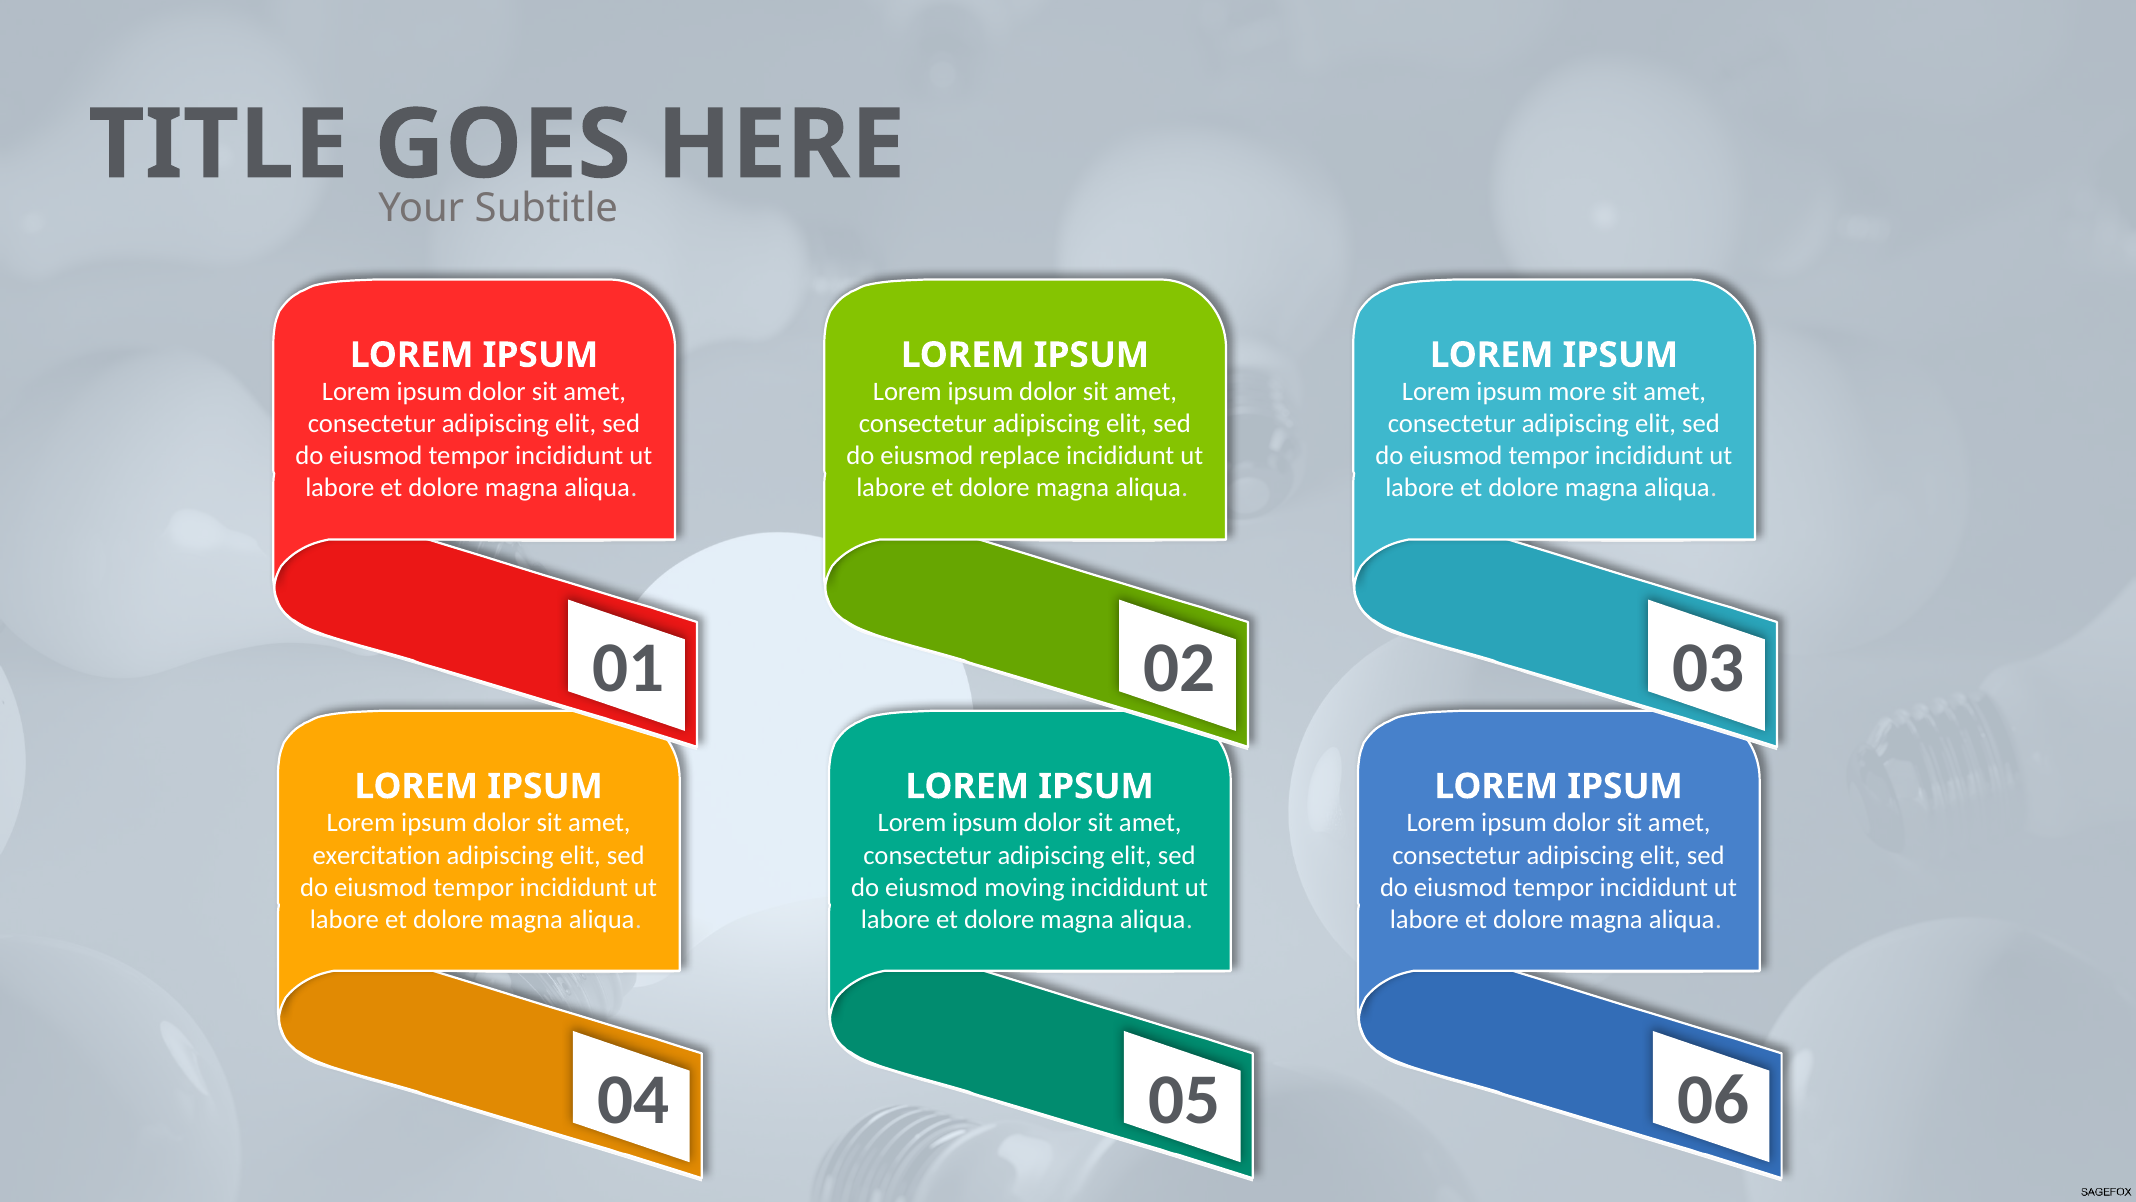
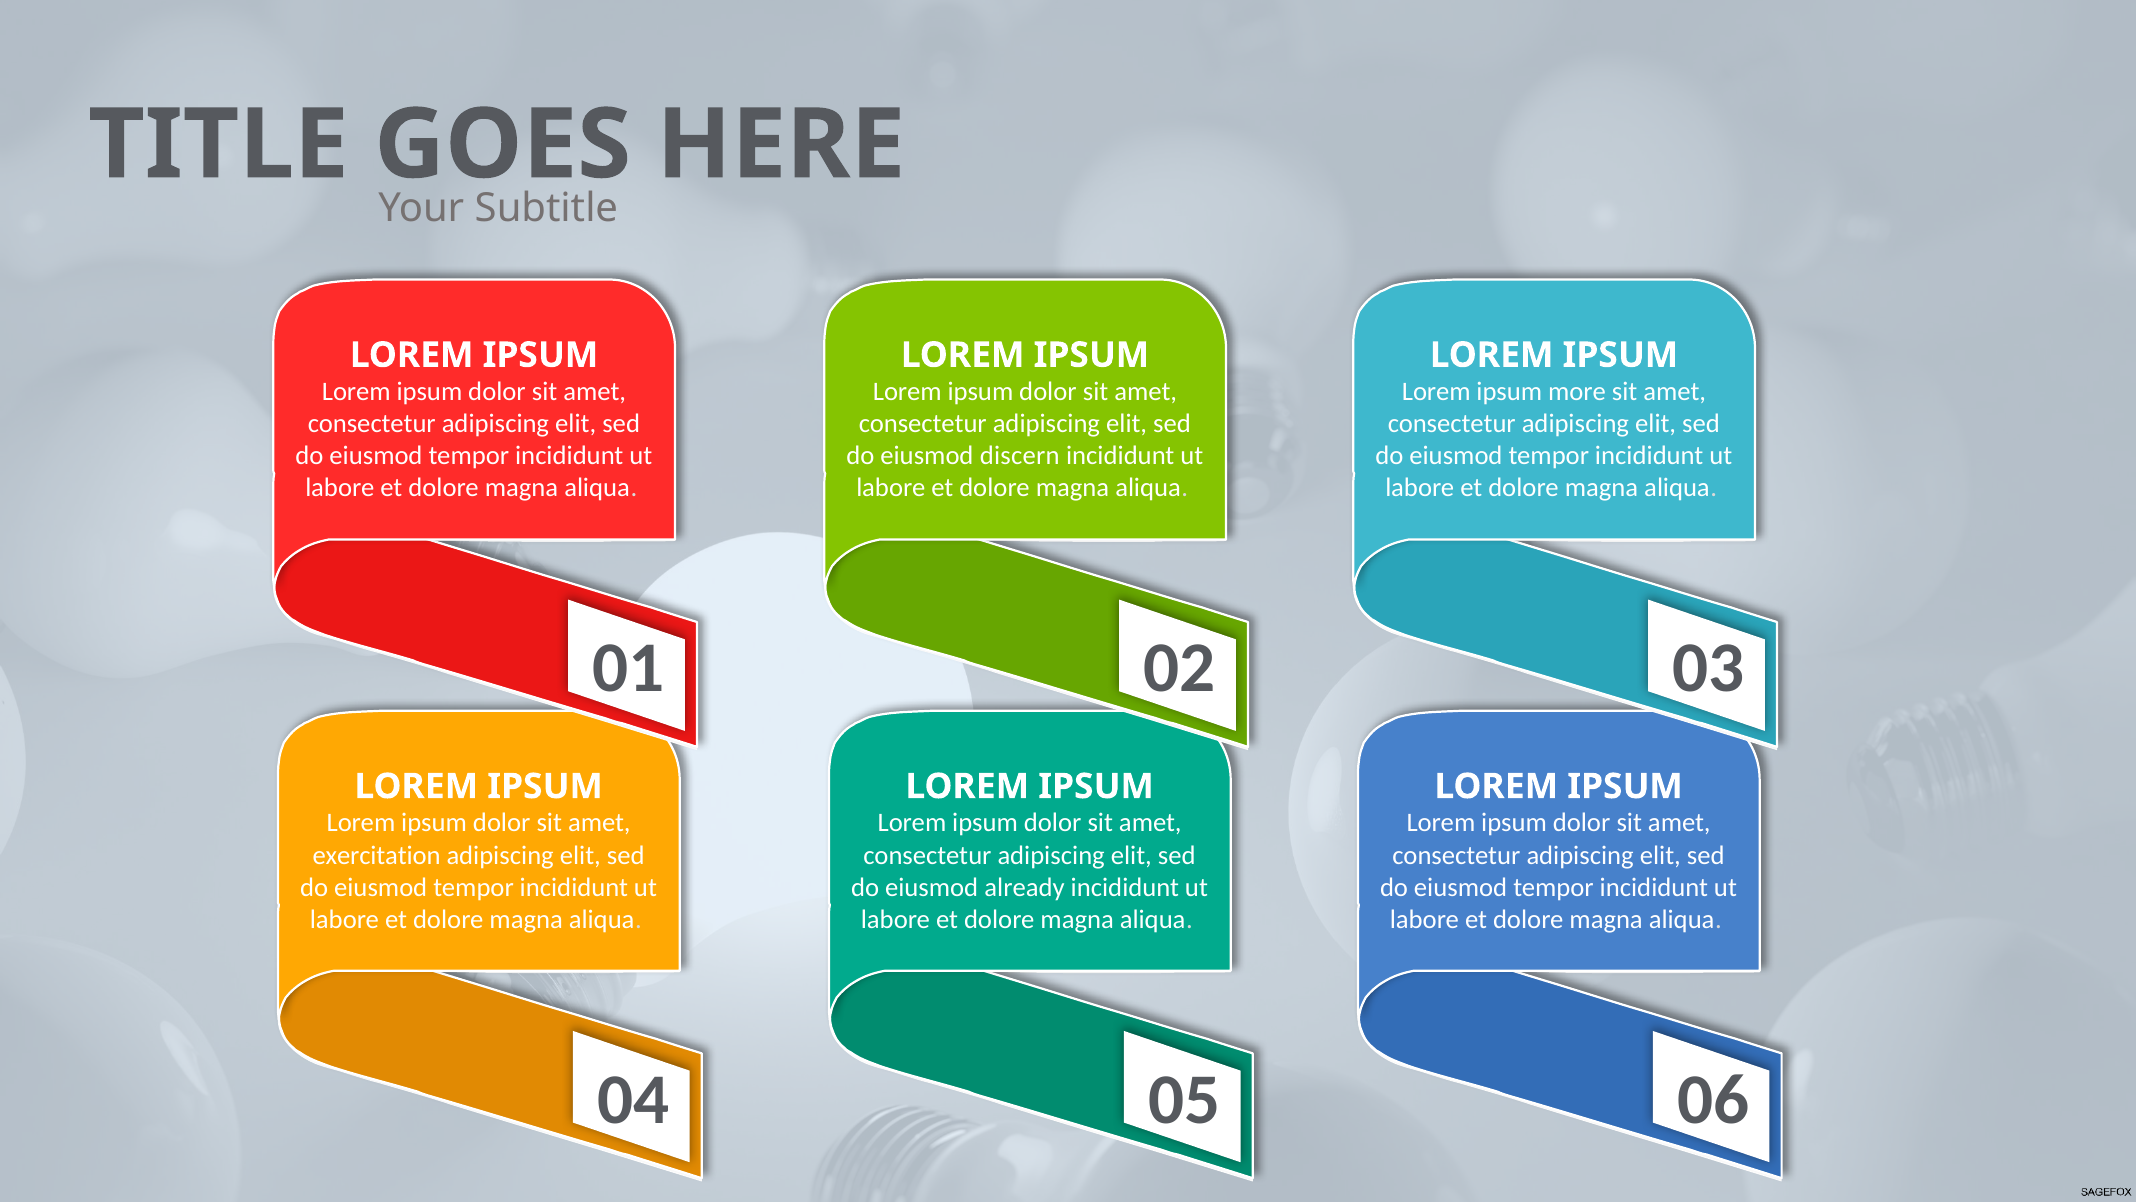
replace: replace -> discern
moving: moving -> already
